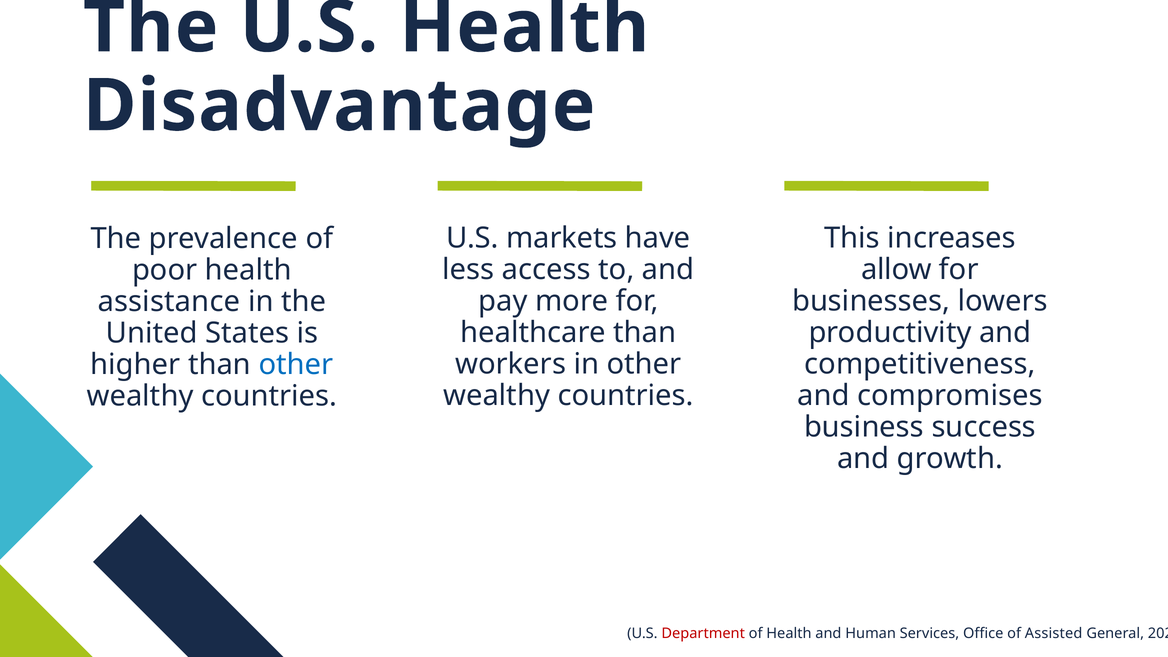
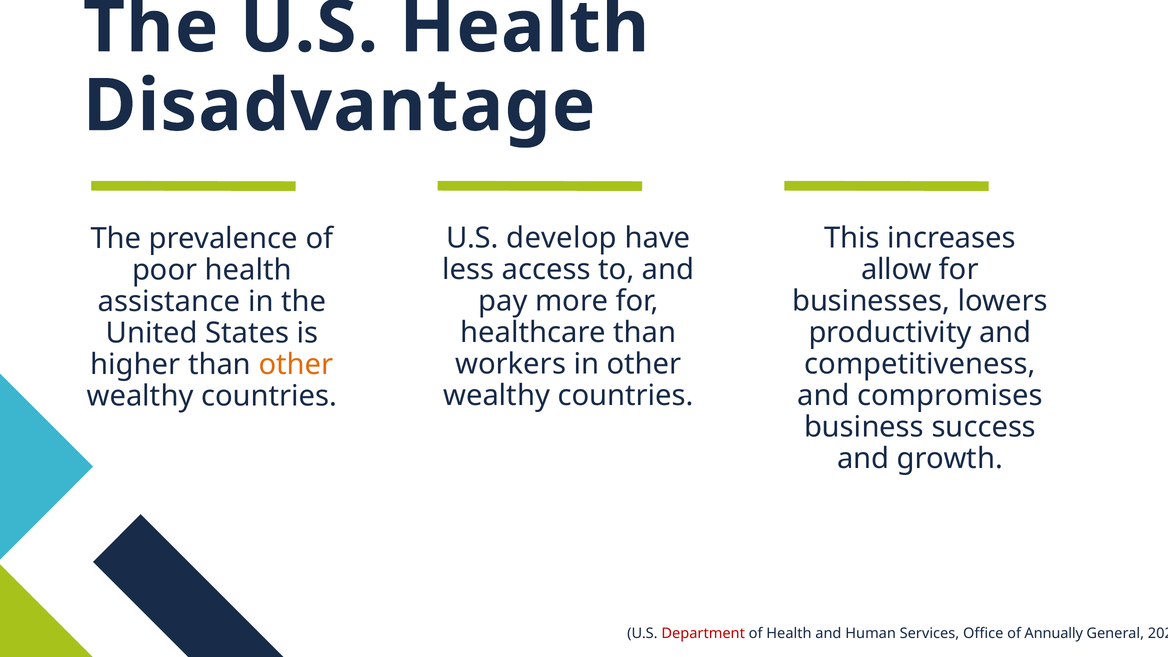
markets: markets -> develop
other at (296, 365) colour: blue -> orange
Assisted: Assisted -> Annually
